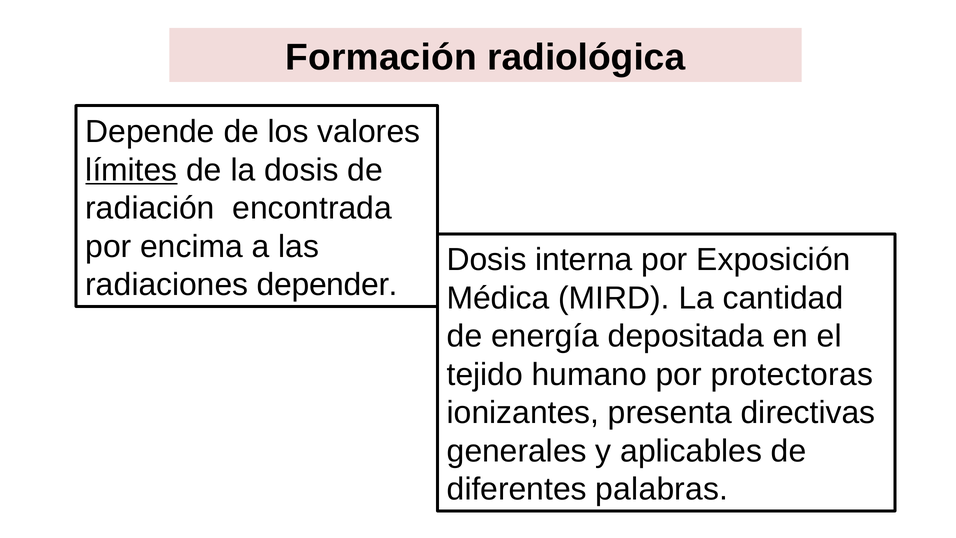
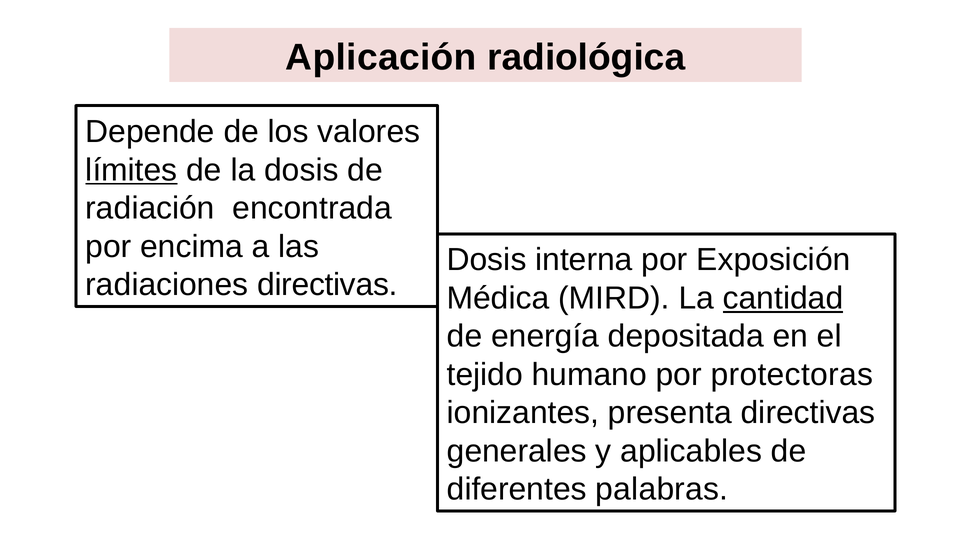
Formación: Formación -> Aplicación
radiaciones depender: depender -> directivas
cantidad underline: none -> present
